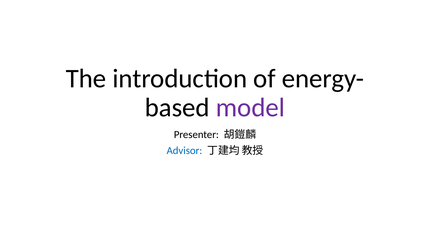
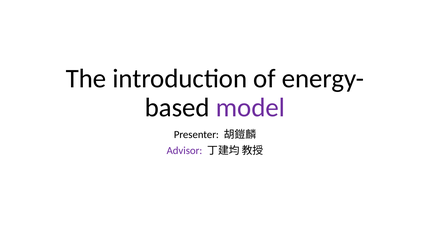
Advisor colour: blue -> purple
